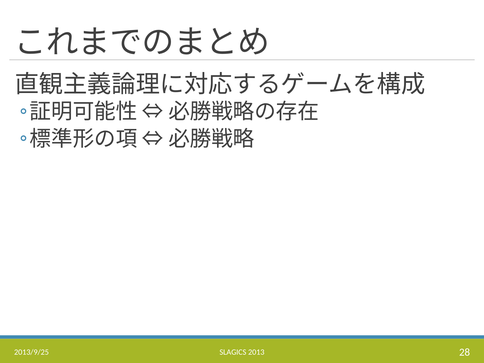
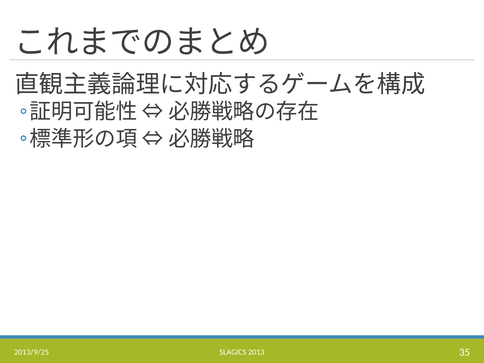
28: 28 -> 35
